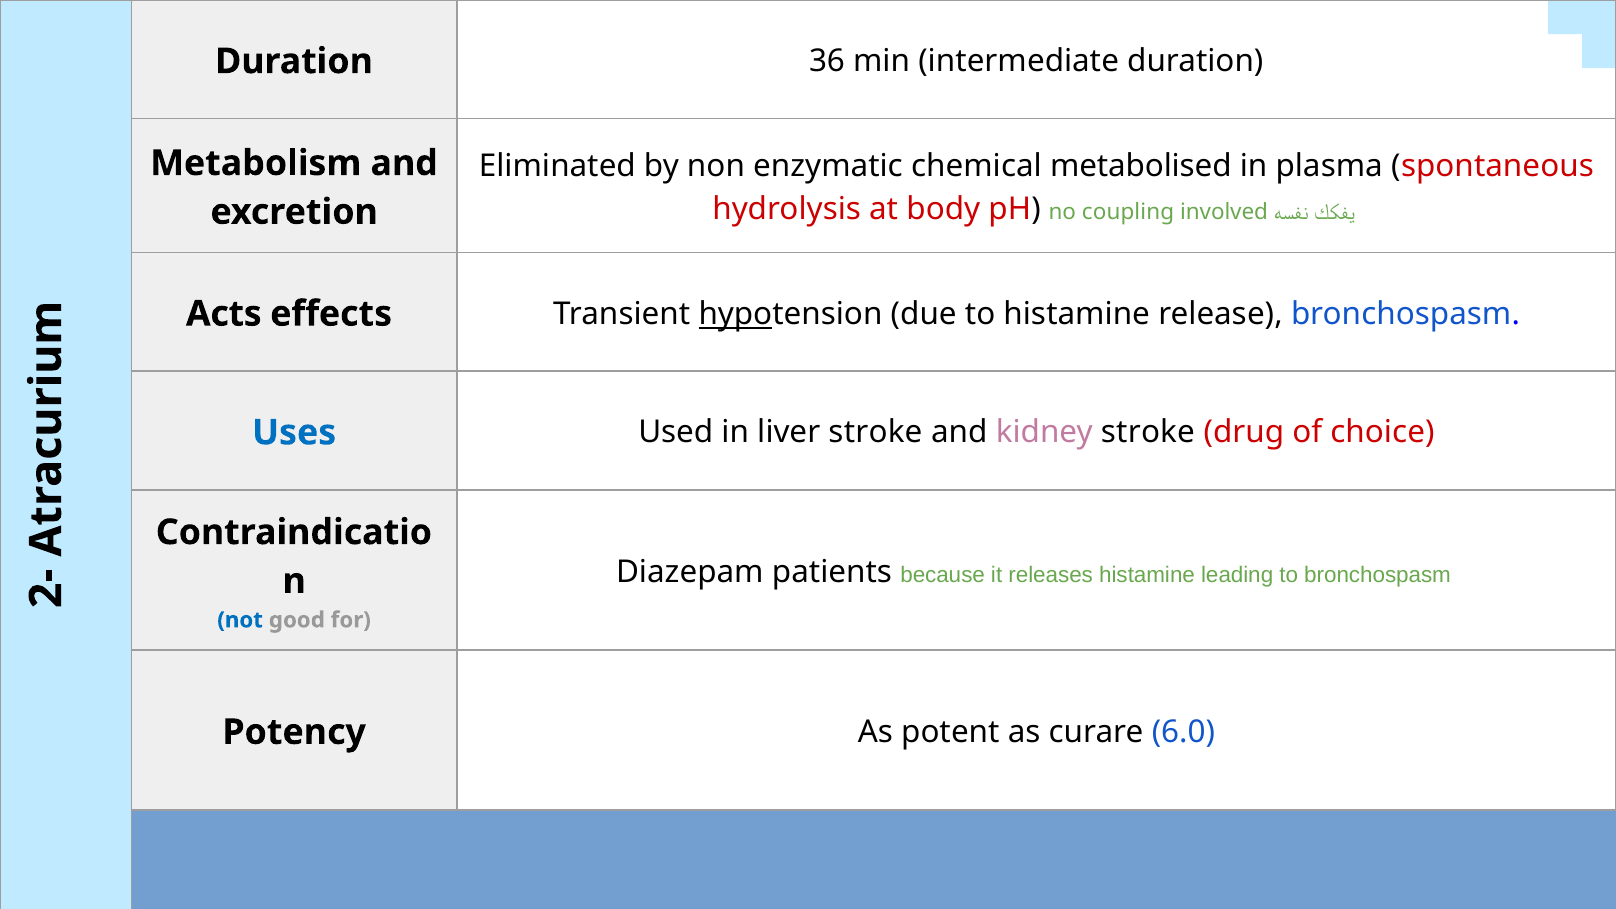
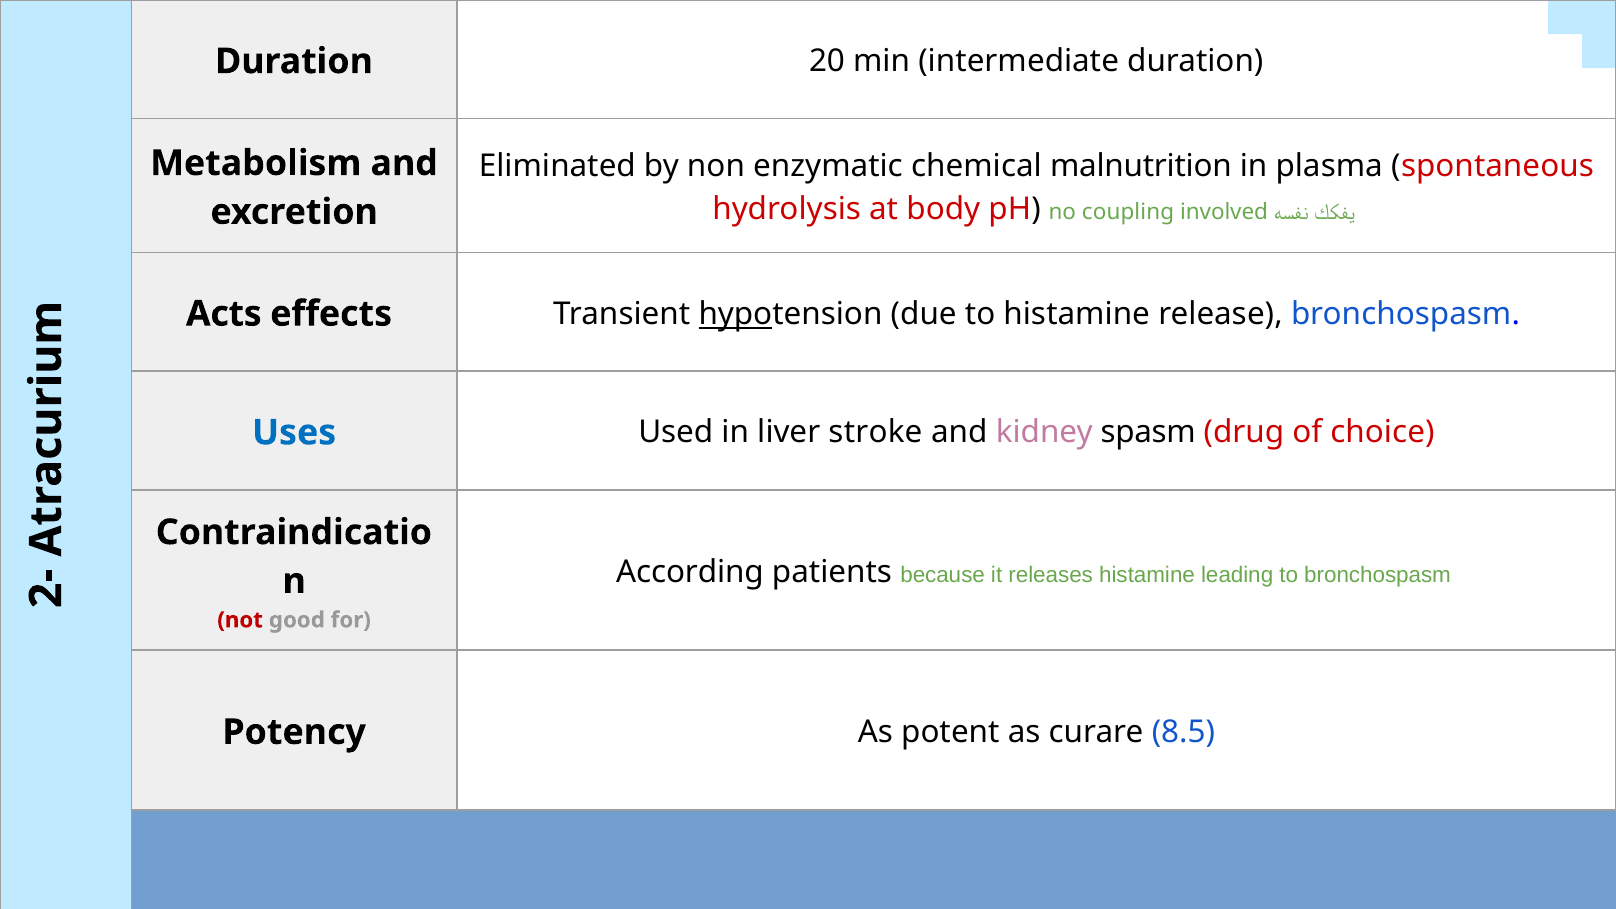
36: 36 -> 20
metabolised: metabolised -> malnutrition
kidney stroke: stroke -> spasm
Diazepam: Diazepam -> According
not colour: blue -> red
6.0: 6.0 -> 8.5
